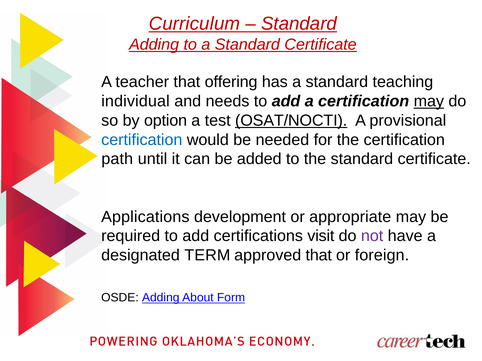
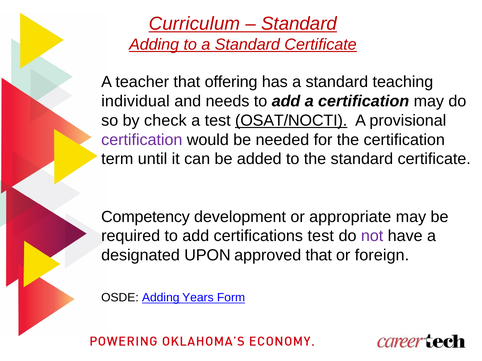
may at (429, 101) underline: present -> none
option: option -> check
certification at (142, 140) colour: blue -> purple
path: path -> term
Applications: Applications -> Competency
certifications visit: visit -> test
TERM: TERM -> UPON
About: About -> Years
